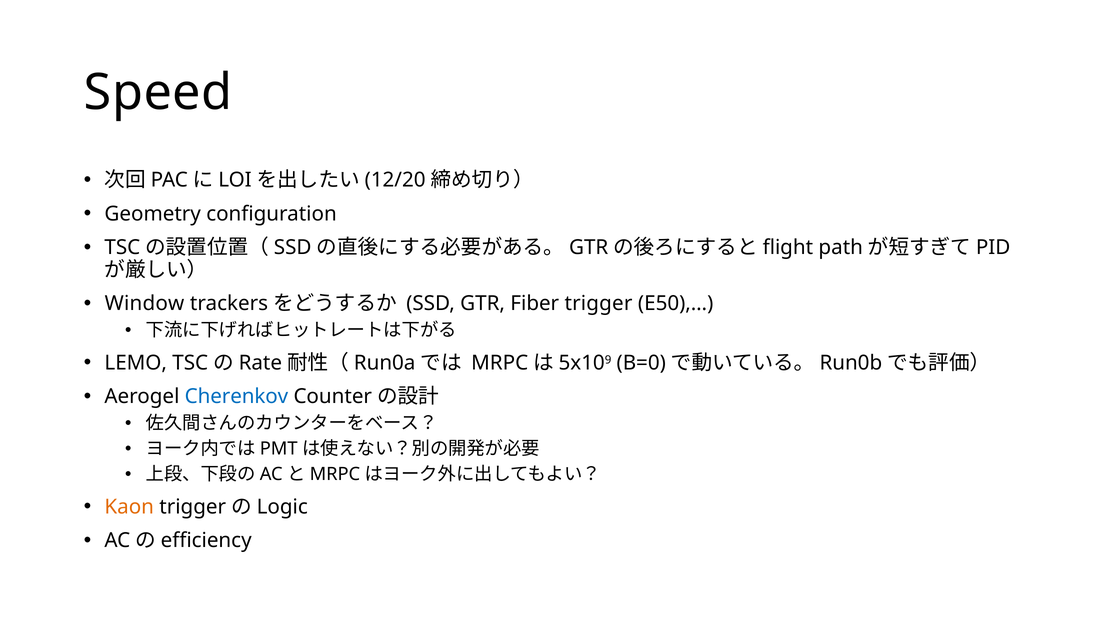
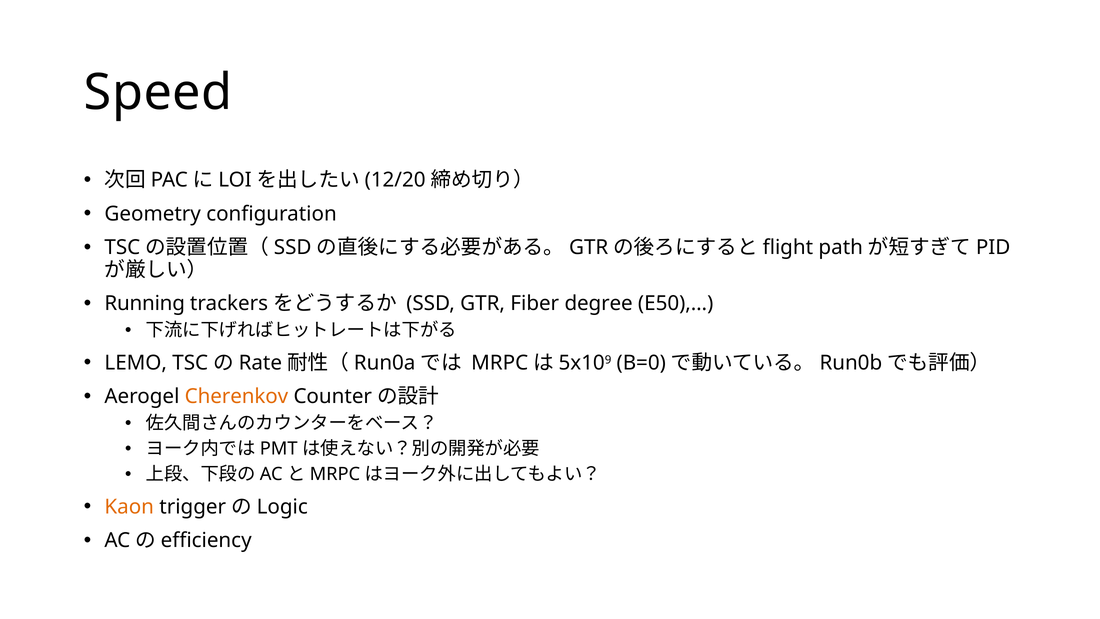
Window: Window -> Running
trigger: trigger -> degree
Cherenkov colour: blue -> orange
